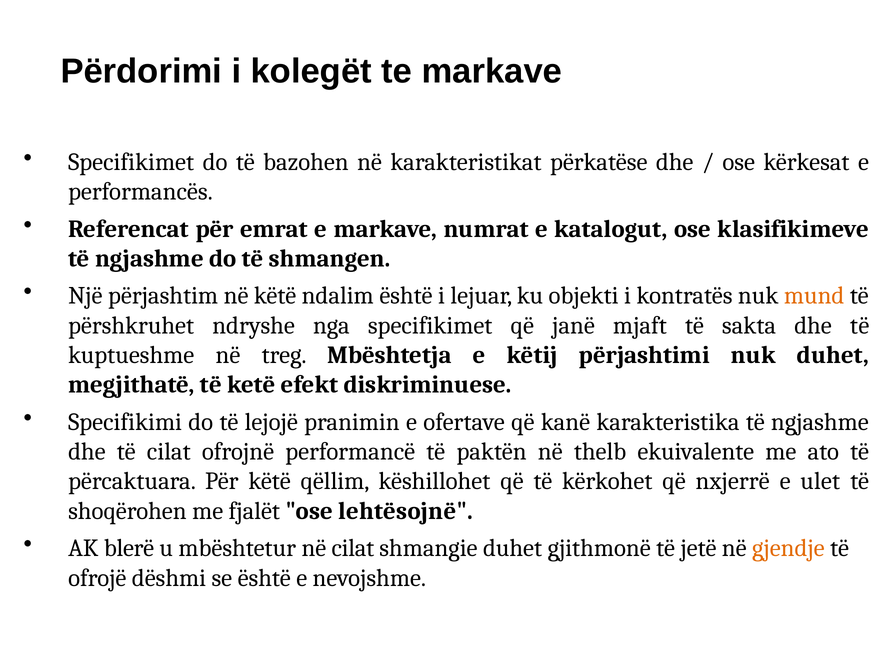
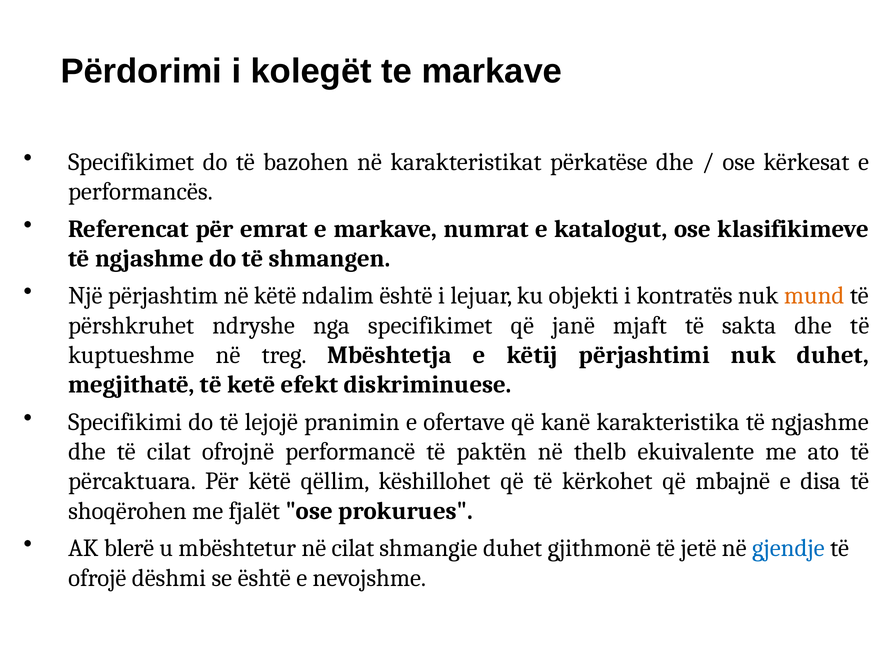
nxjerrë: nxjerrë -> mbajnë
ulet: ulet -> disa
lehtësojnë: lehtësojnë -> prokurues
gjendje colour: orange -> blue
